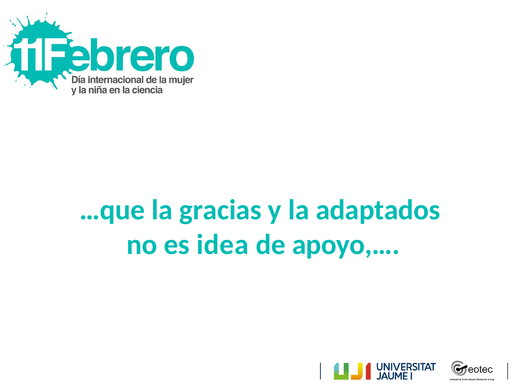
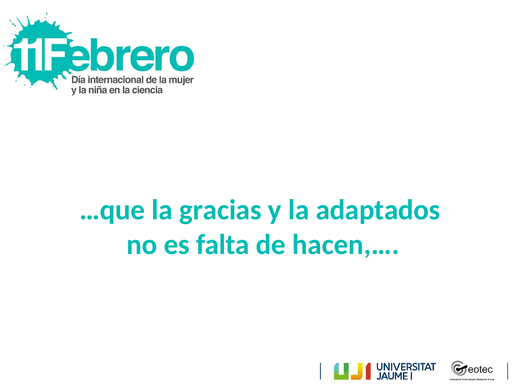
idea: idea -> falta
apoyo,…: apoyo,… -> hacen,…
